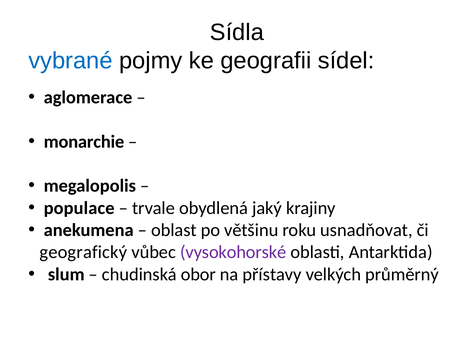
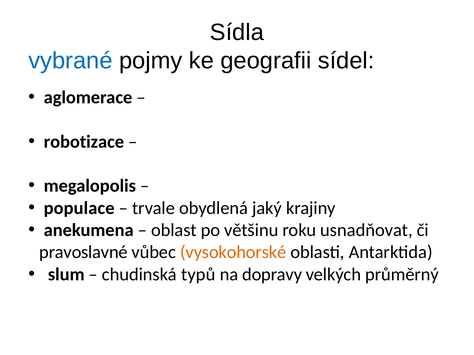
monarchie: monarchie -> robotizace
geografický: geografický -> pravoslavné
vysokohorské colour: purple -> orange
obor: obor -> typů
přístavy: přístavy -> dopravy
